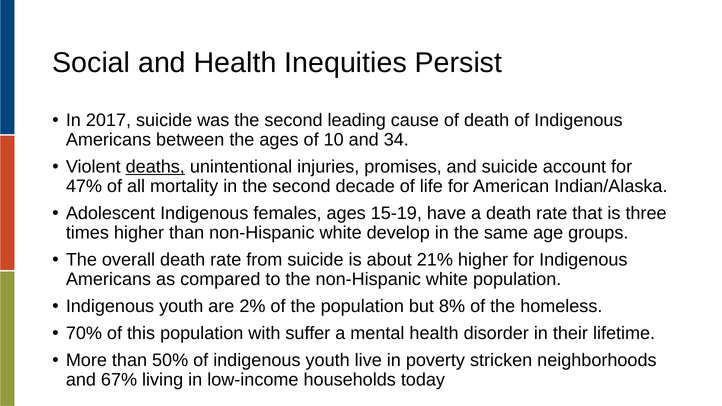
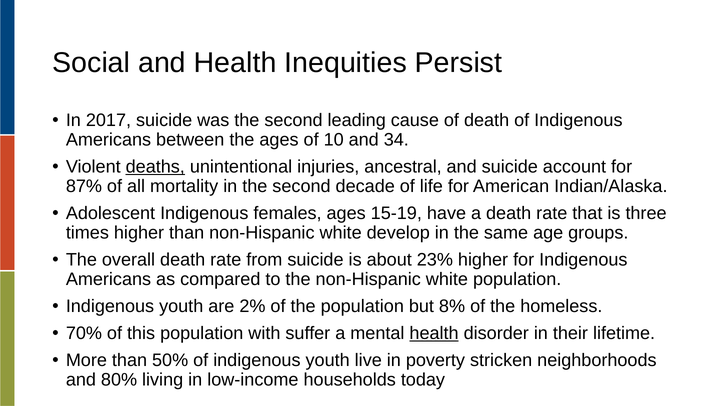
promises: promises -> ancestral
47%: 47% -> 87%
21%: 21% -> 23%
health at (434, 333) underline: none -> present
67%: 67% -> 80%
